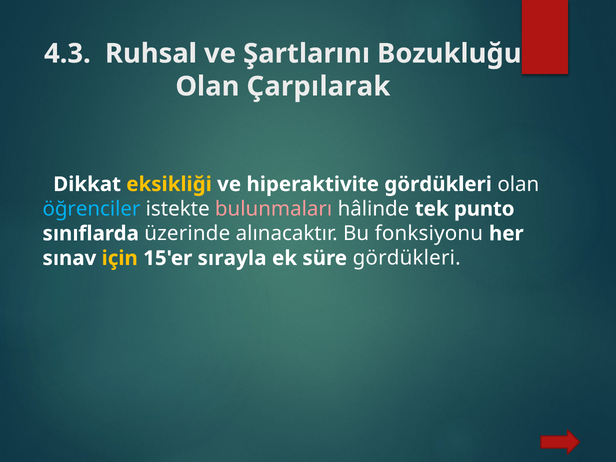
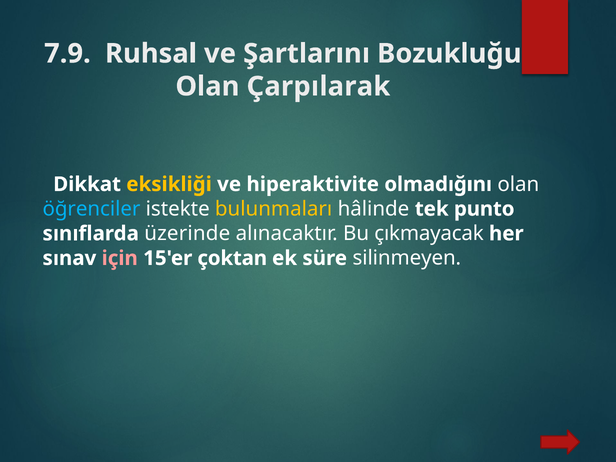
4.3: 4.3 -> 7.9
hiperaktivite gördükleri: gördükleri -> olmadığını
bulunmaları colour: pink -> yellow
fonksiyonu: fonksiyonu -> çıkmayacak
için colour: yellow -> pink
sırayla: sırayla -> çoktan
süre gördükleri: gördükleri -> silinmeyen
